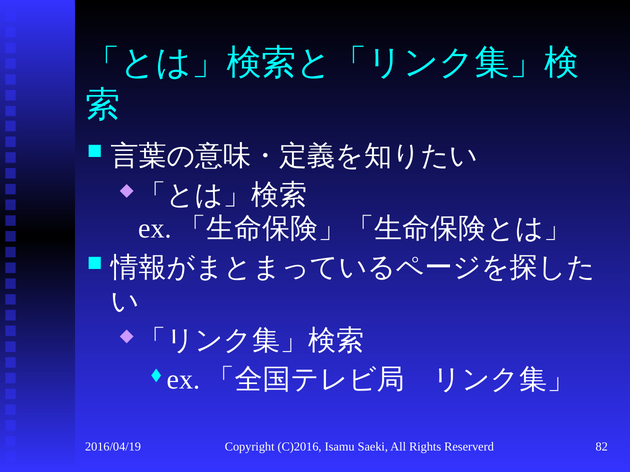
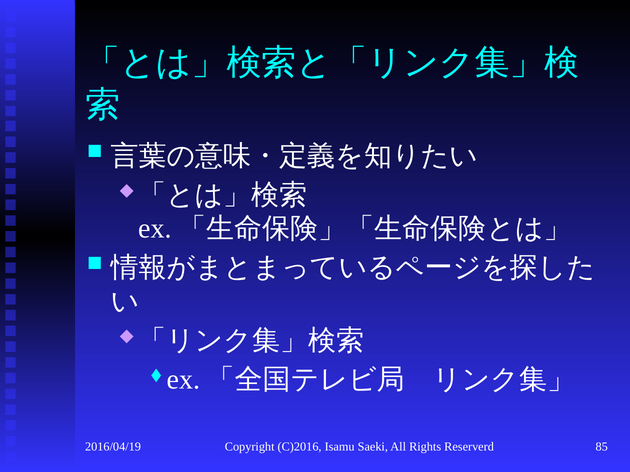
82: 82 -> 85
